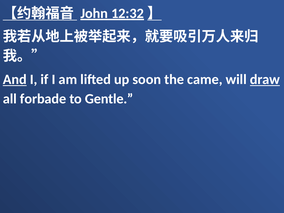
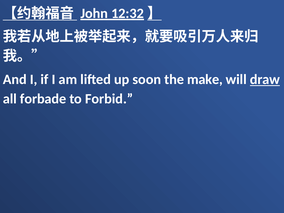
And underline: present -> none
came: came -> make
Gentle: Gentle -> Forbid
